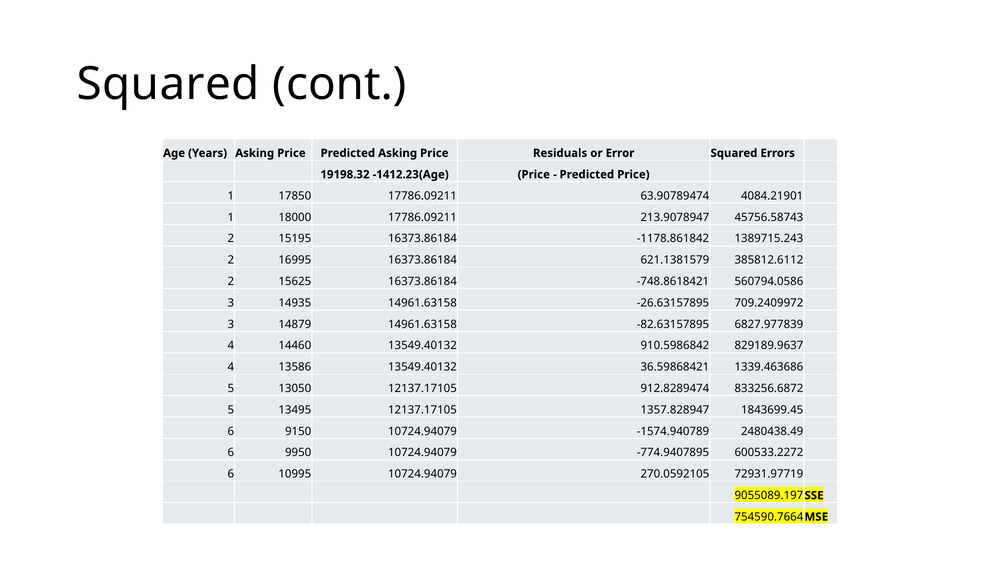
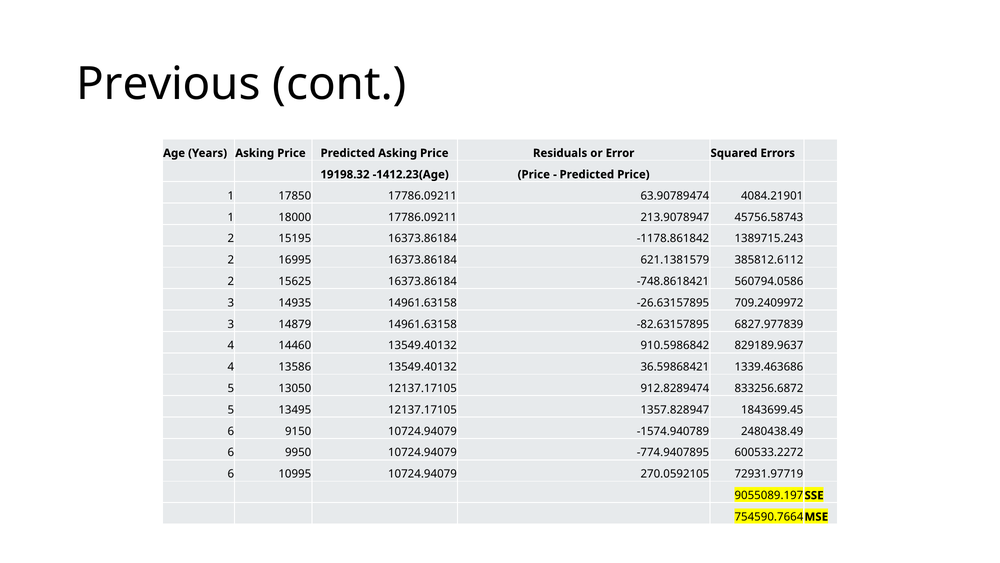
Squared at (168, 84): Squared -> Previous
